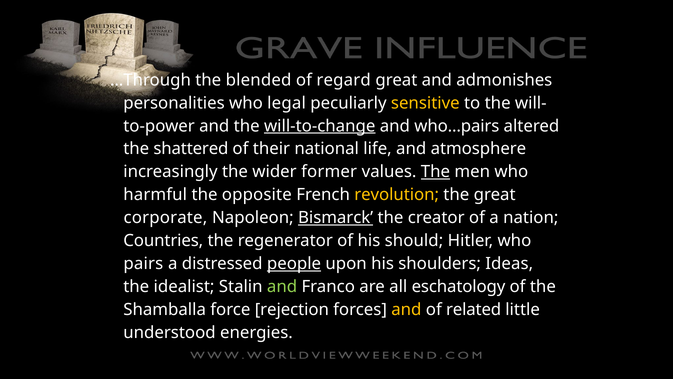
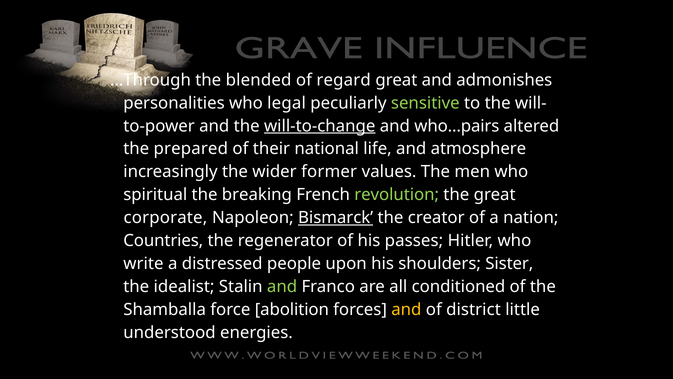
sensitive colour: yellow -> light green
shattered: shattered -> prepared
The at (435, 172) underline: present -> none
harmful: harmful -> spiritual
opposite: opposite -> breaking
revolution colour: yellow -> light green
should: should -> passes
pairs: pairs -> write
people underline: present -> none
Ideas: Ideas -> Sister
eschatology: eschatology -> conditioned
rejection: rejection -> abolition
related: related -> district
